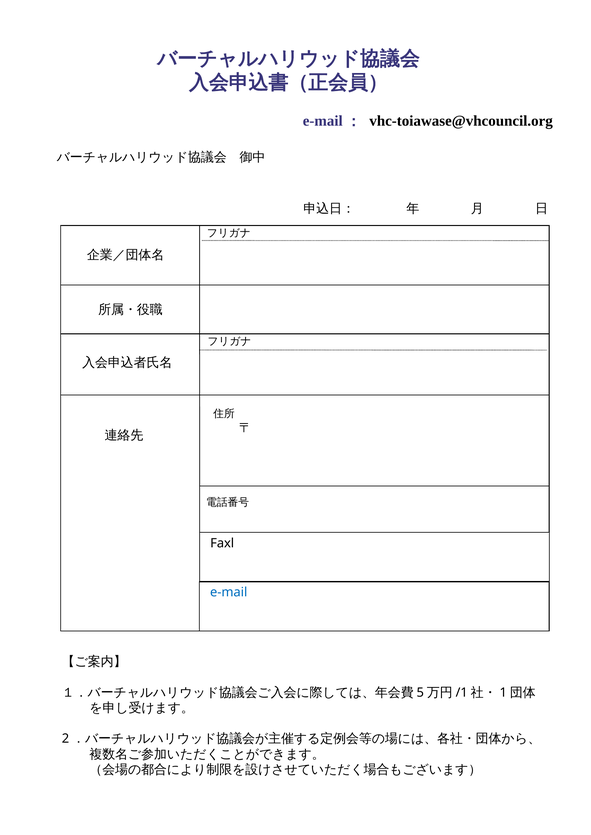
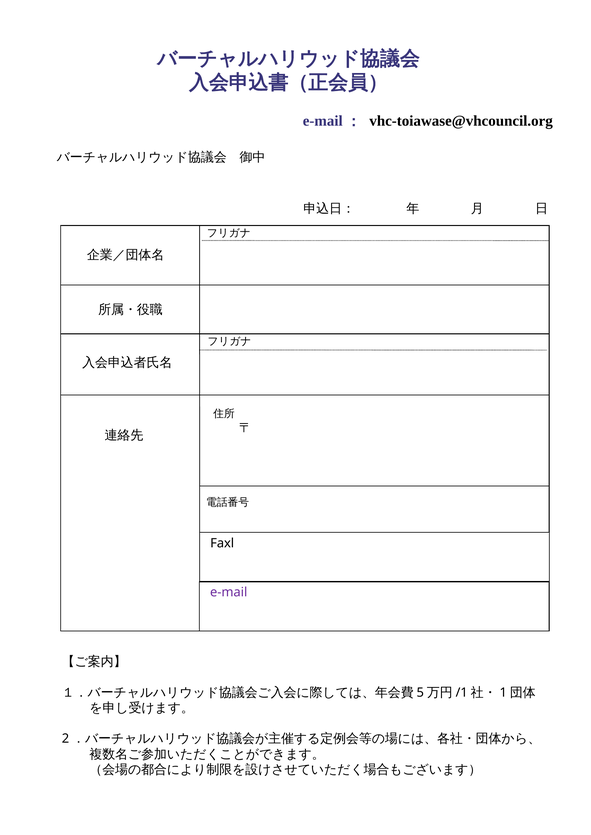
e-mail colour: blue -> purple
